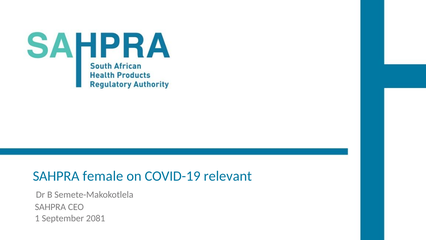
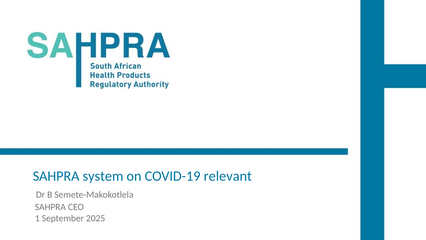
female: female -> system
2081: 2081 -> 2025
